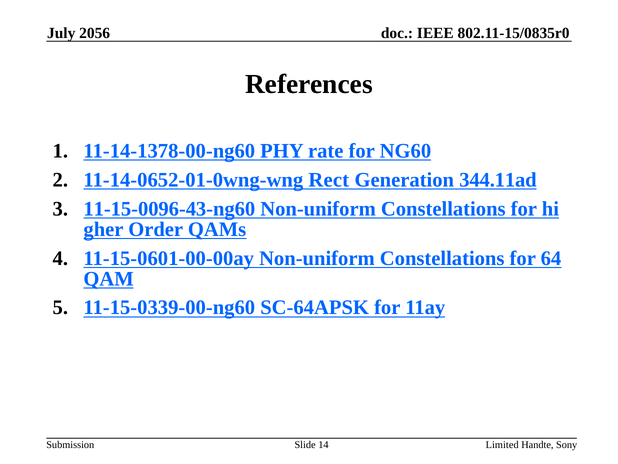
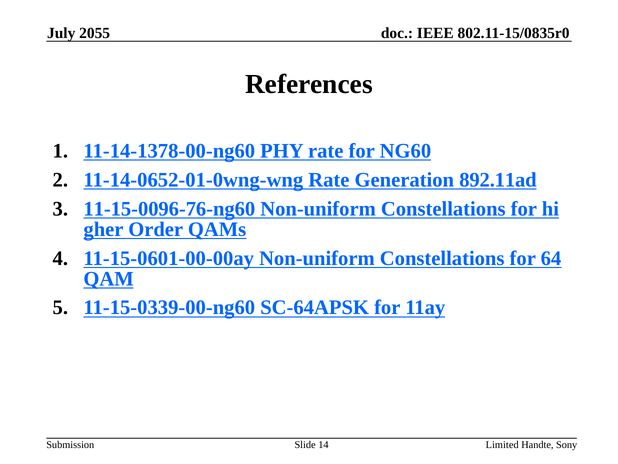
2056: 2056 -> 2055
11-14-0652-01-0wng-wng Rect: Rect -> Rate
344.11ad: 344.11ad -> 892.11ad
11-15-0096-43-ng60: 11-15-0096-43-ng60 -> 11-15-0096-76-ng60
